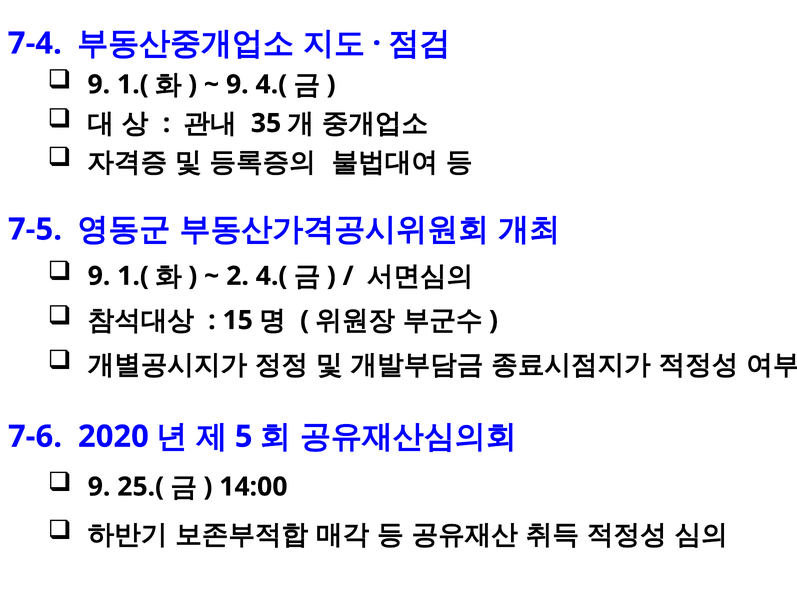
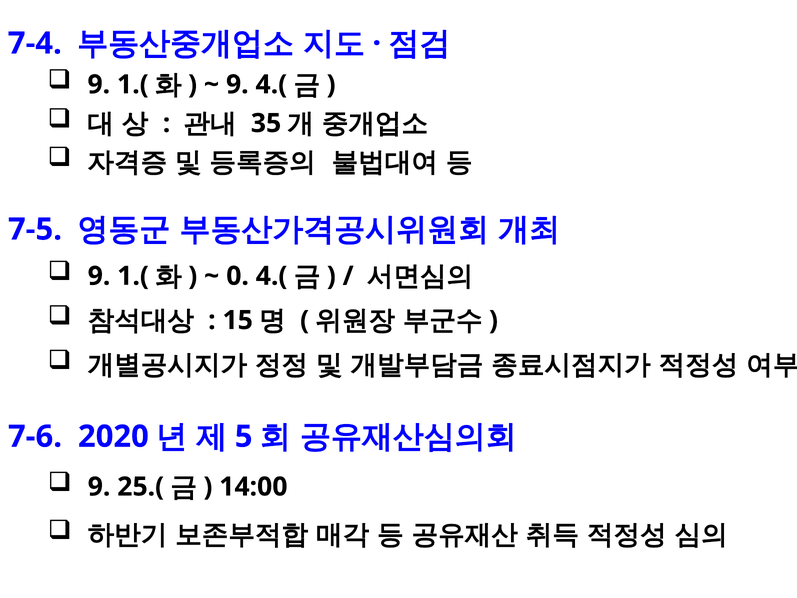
2: 2 -> 0
